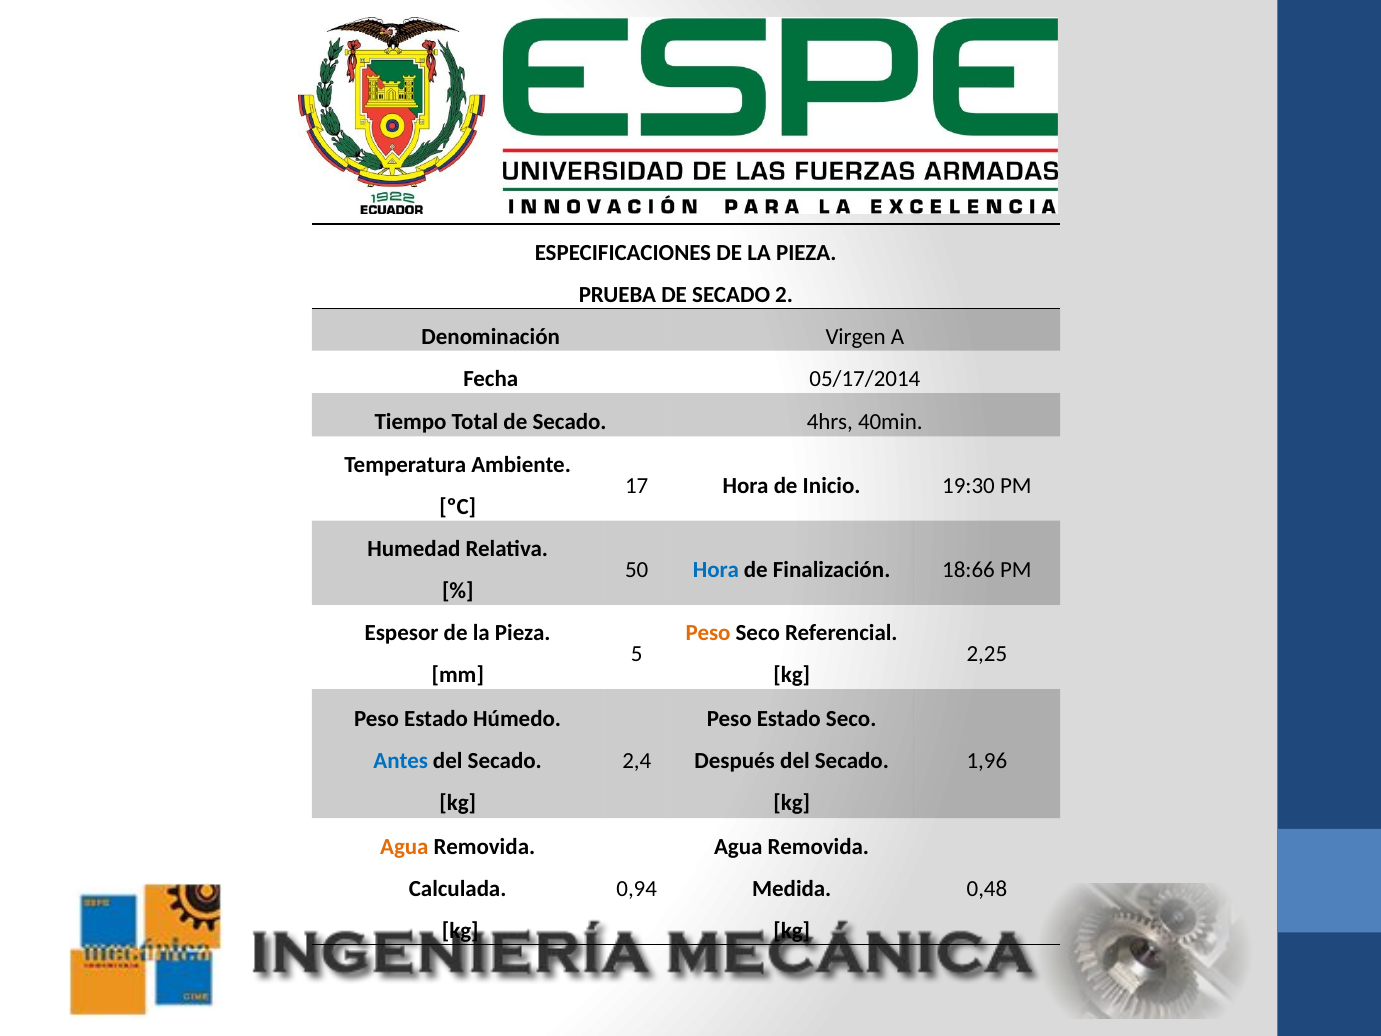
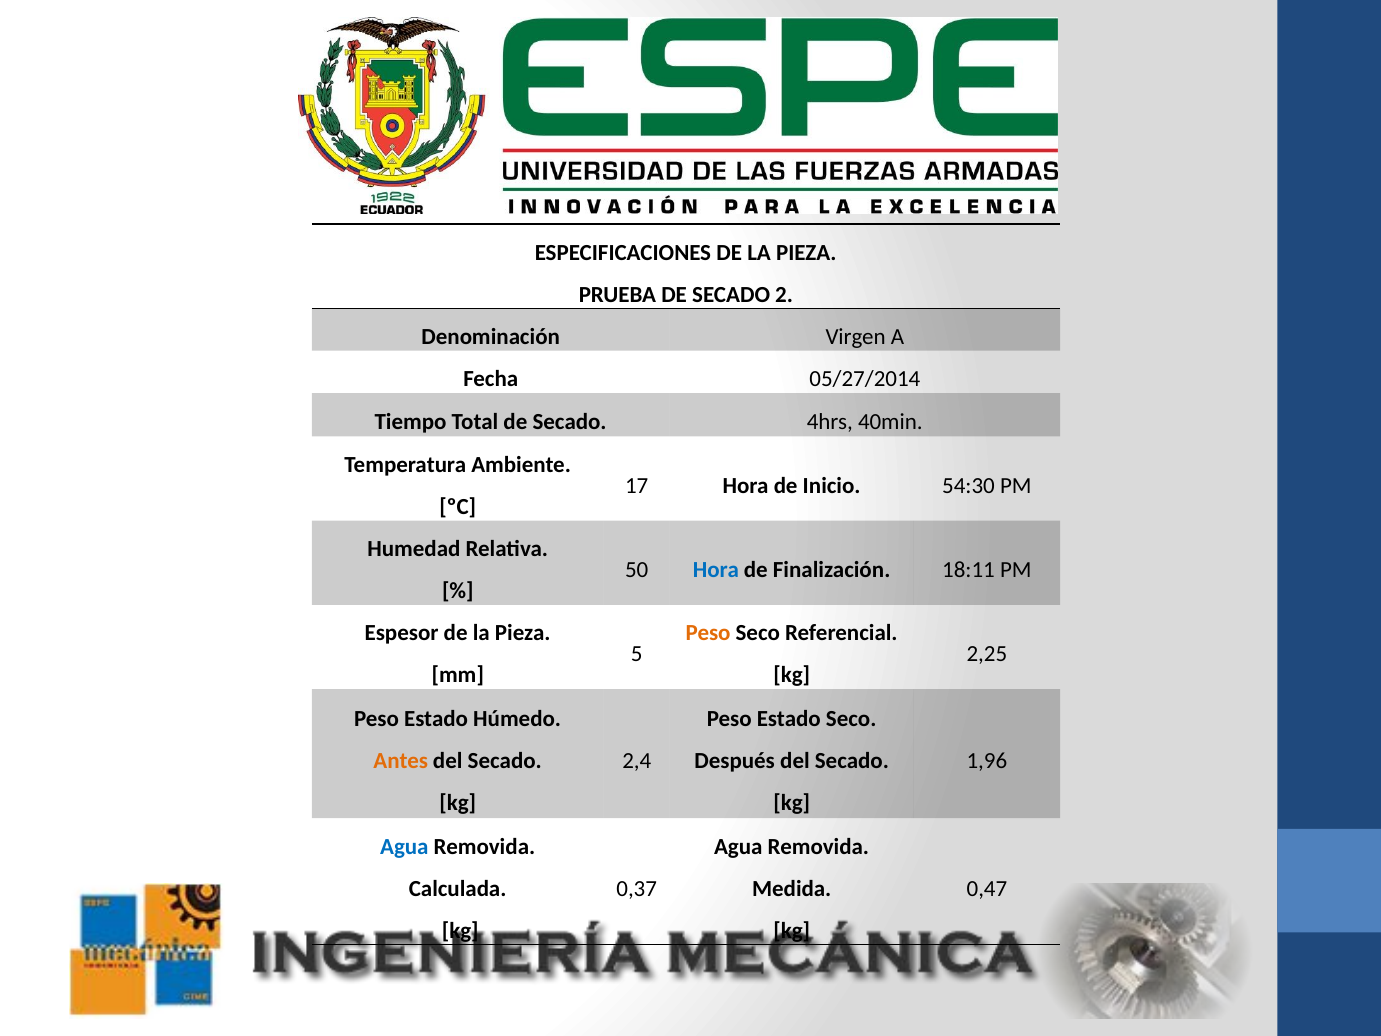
05/17/2014: 05/17/2014 -> 05/27/2014
19:30: 19:30 -> 54:30
18:66: 18:66 -> 18:11
Antes colour: blue -> orange
Agua at (404, 846) colour: orange -> blue
0,94: 0,94 -> 0,37
0,48: 0,48 -> 0,47
